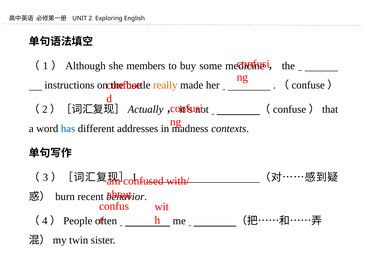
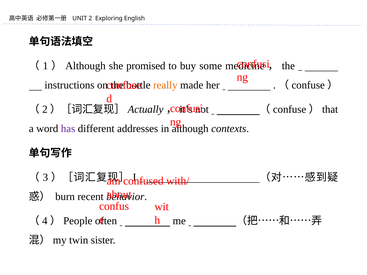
members: members -> promised
has colour: blue -> purple
in madness: madness -> although
